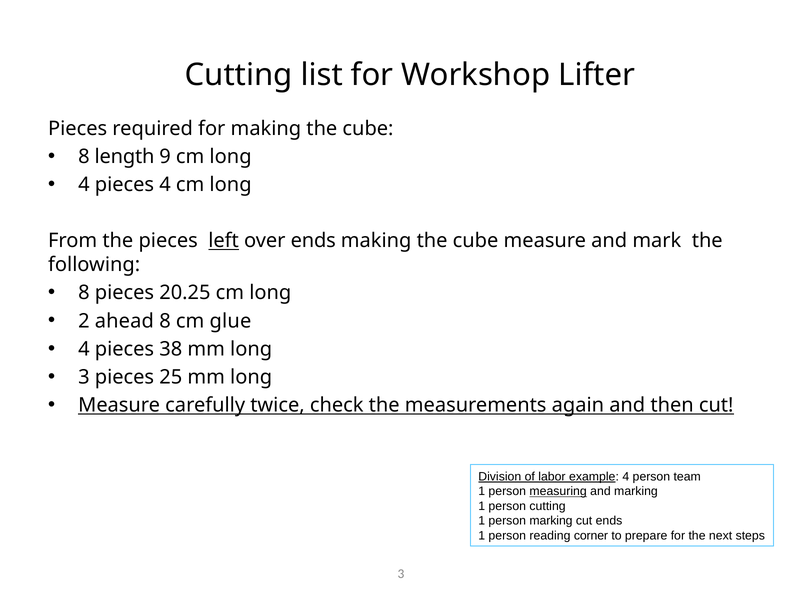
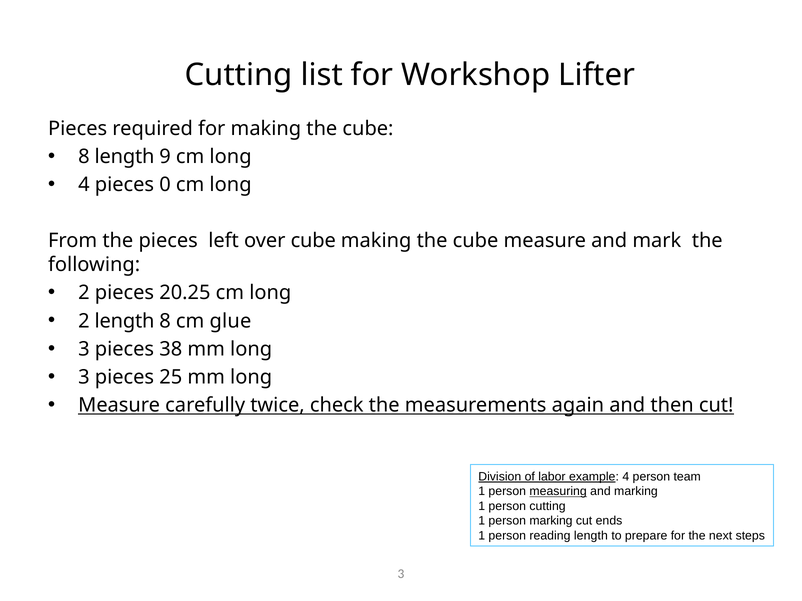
pieces 4: 4 -> 0
left underline: present -> none
over ends: ends -> cube
8 at (84, 293): 8 -> 2
2 ahead: ahead -> length
4 at (84, 349): 4 -> 3
reading corner: corner -> length
